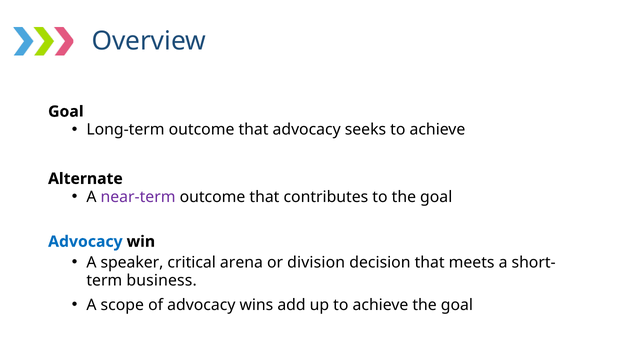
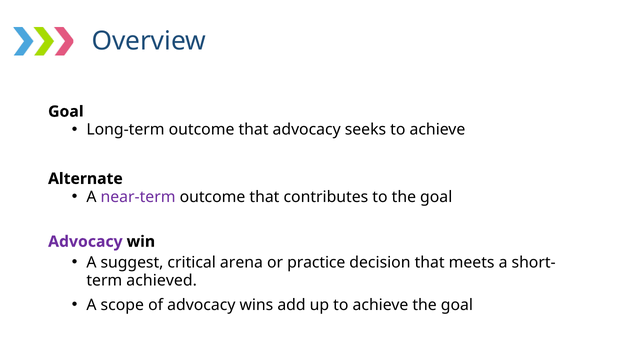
Advocacy at (85, 242) colour: blue -> purple
speaker: speaker -> suggest
division: division -> practice
business: business -> achieved
